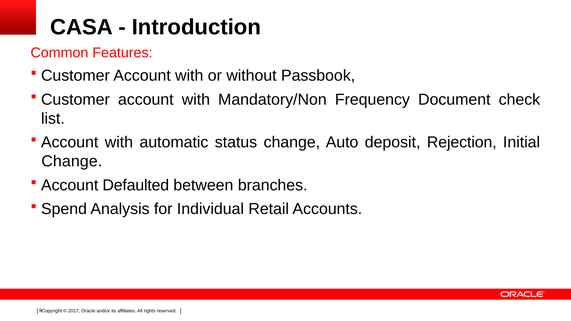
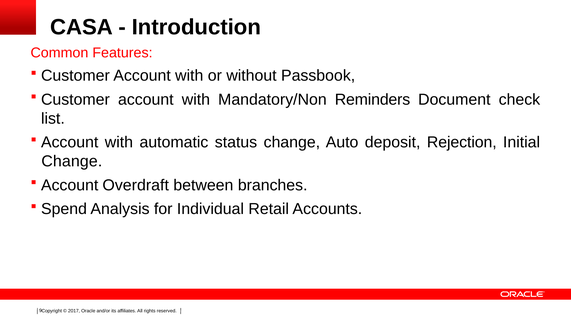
Frequency: Frequency -> Reminders
Defaulted: Defaulted -> Overdraft
